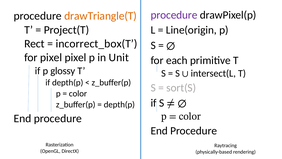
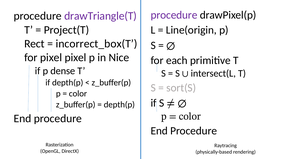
drawTriangle(T colour: orange -> purple
Unit: Unit -> Nice
glossy: glossy -> dense
